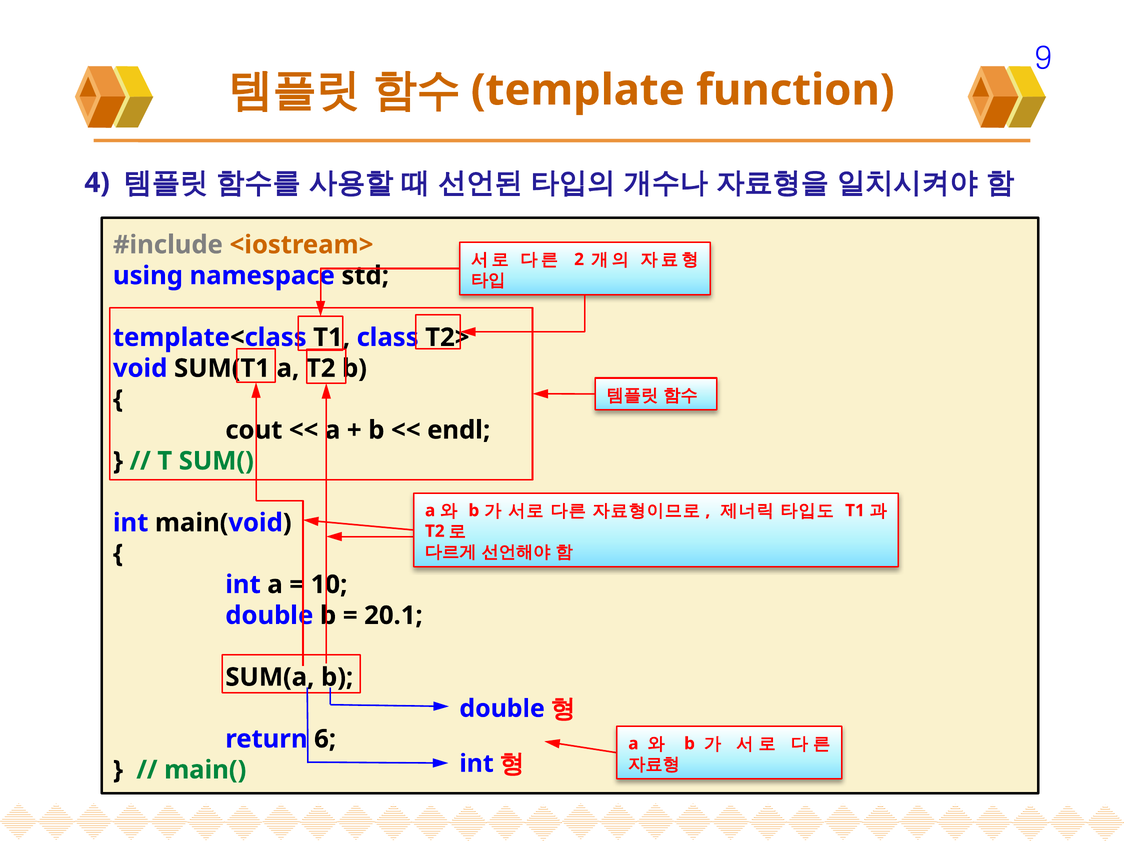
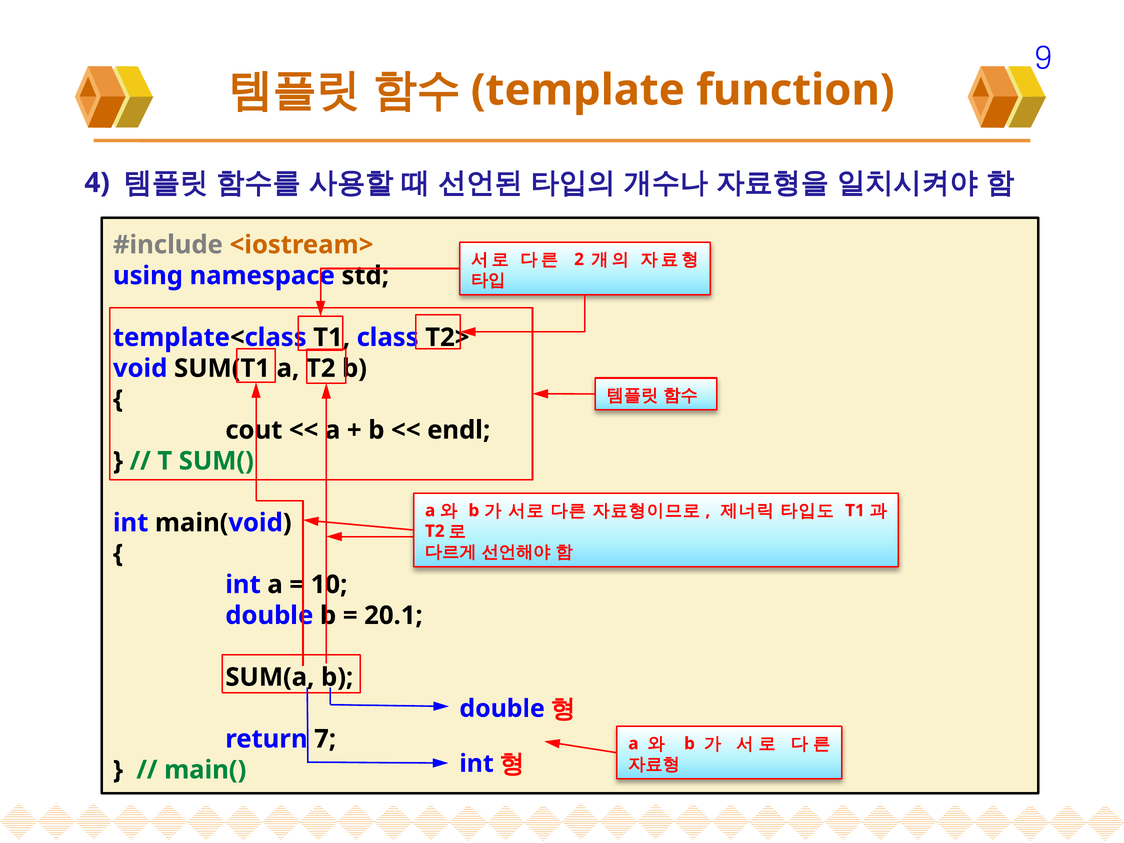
6: 6 -> 7
